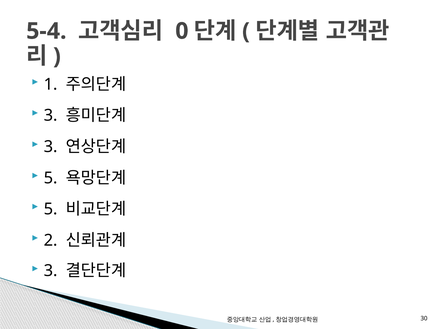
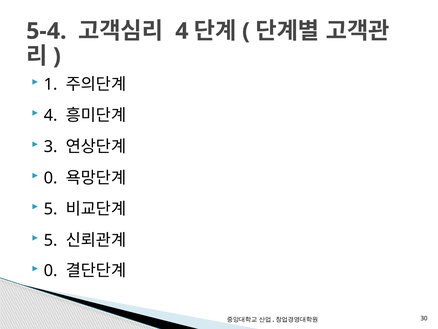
0 at (182, 31): 0 -> 4
3 at (51, 115): 3 -> 4
5 at (51, 178): 5 -> 0
2 at (51, 240): 2 -> 5
3 at (51, 270): 3 -> 0
